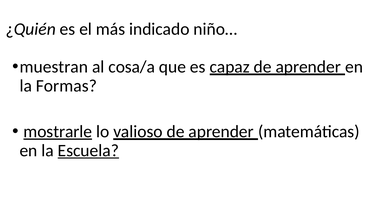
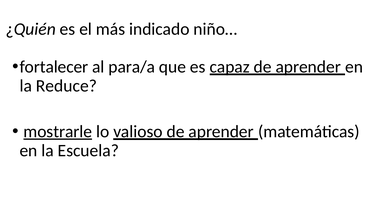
muestran: muestran -> fortalecer
cosa/a: cosa/a -> para/a
Formas: Formas -> Reduce
Escuela underline: present -> none
